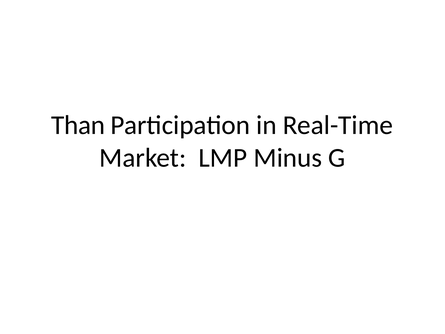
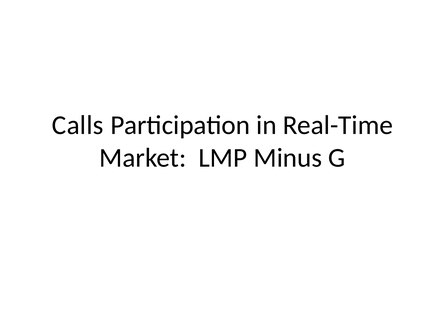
Than: Than -> Calls
